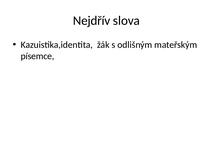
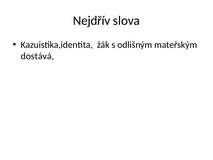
písemce: písemce -> dostává
